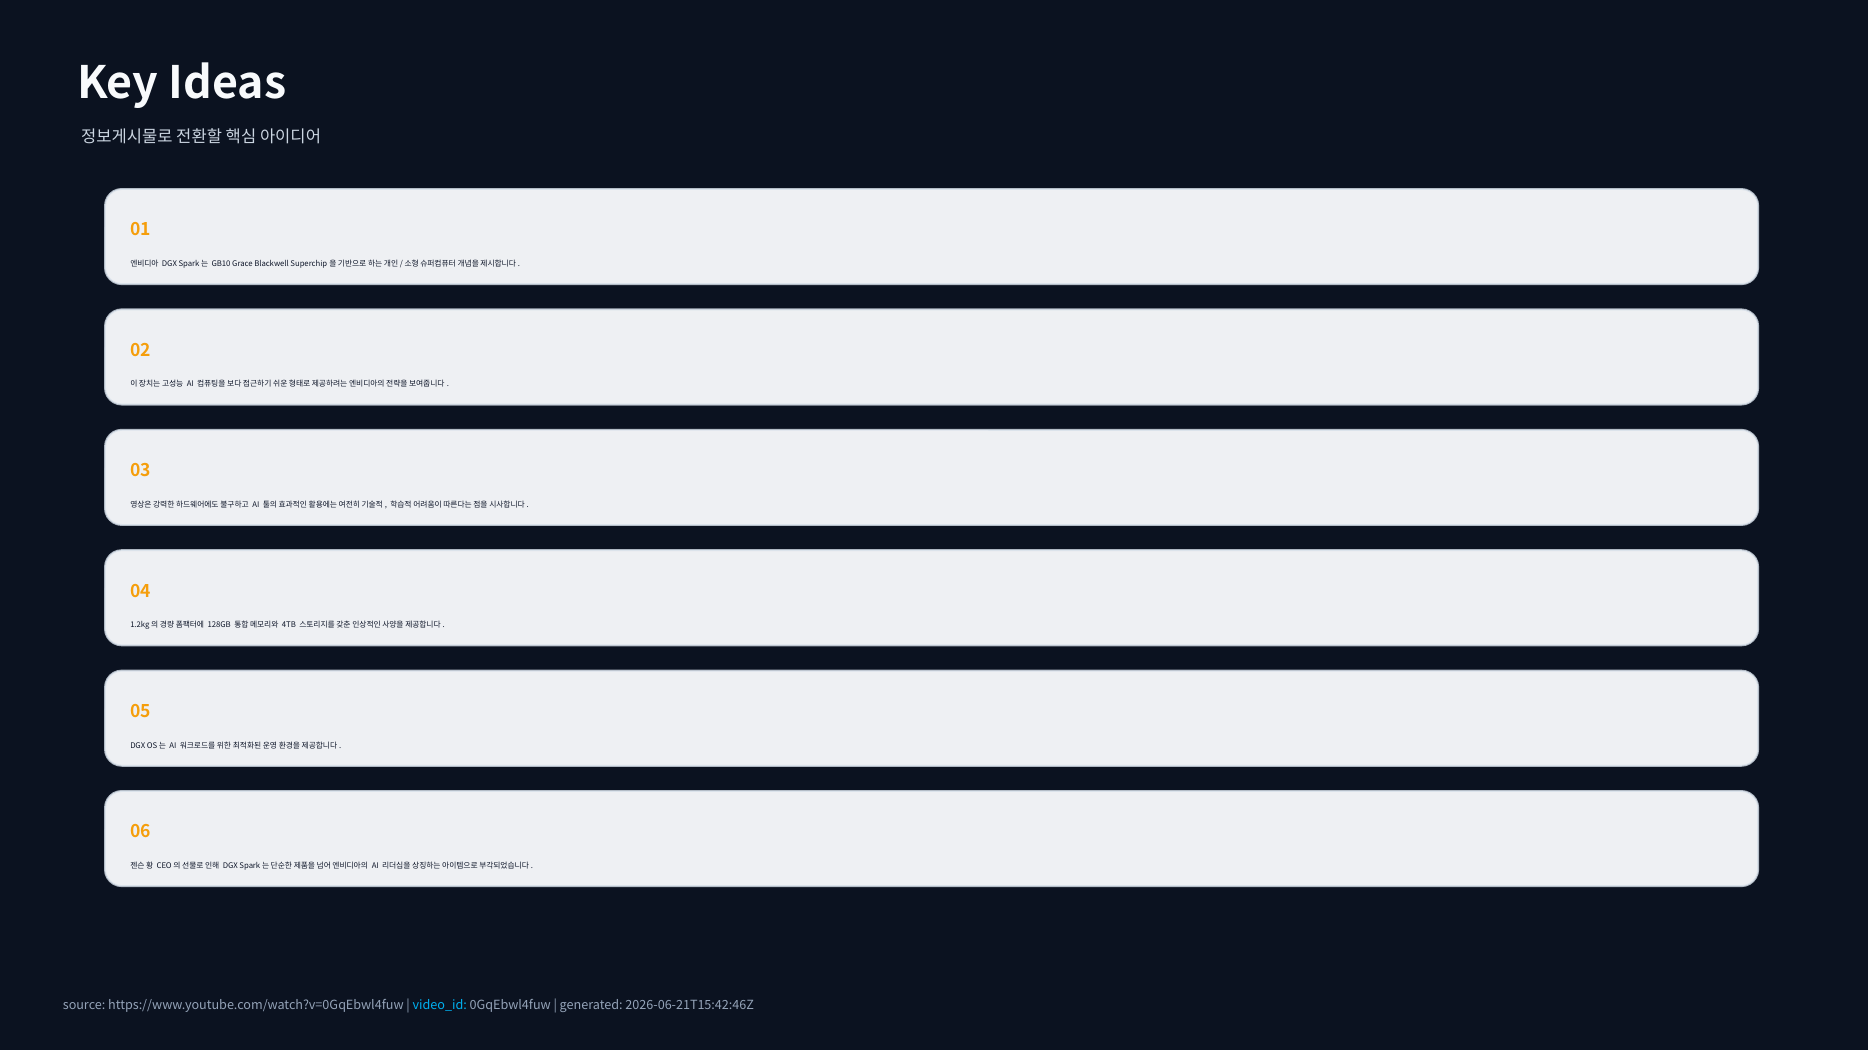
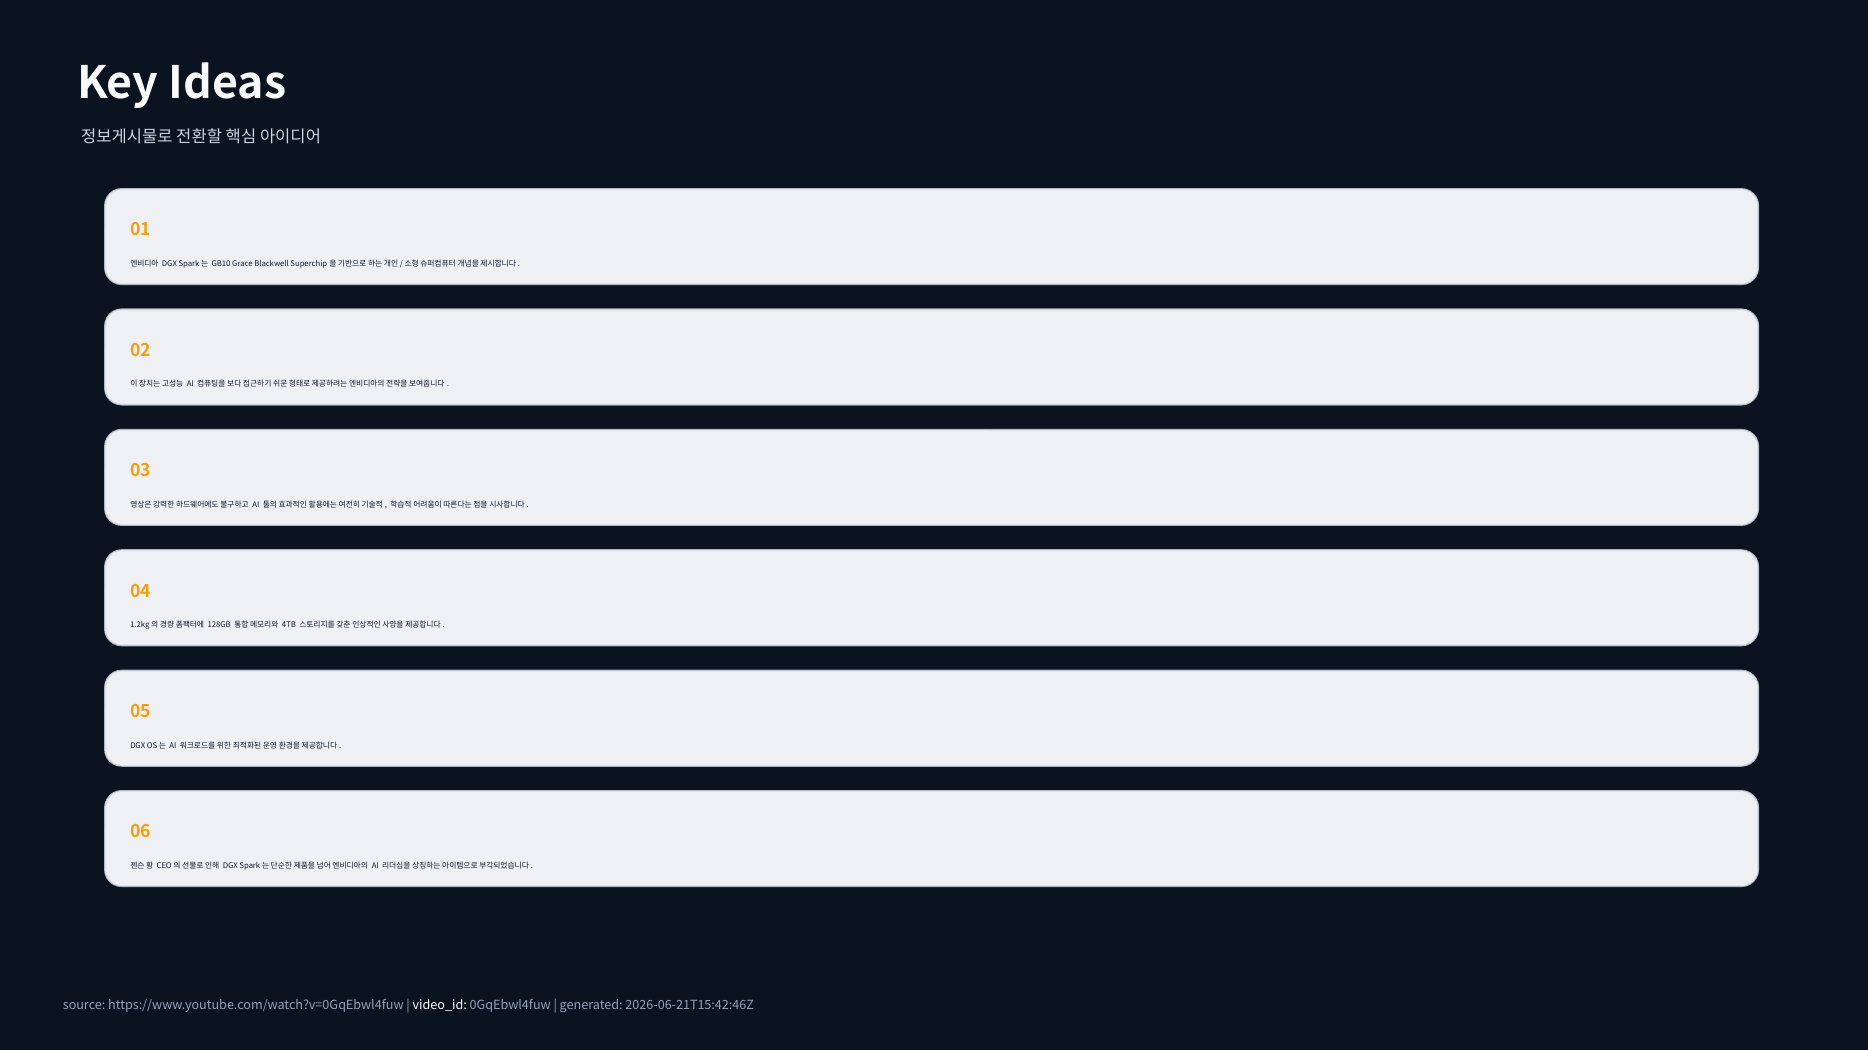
video_id colour: light blue -> white
